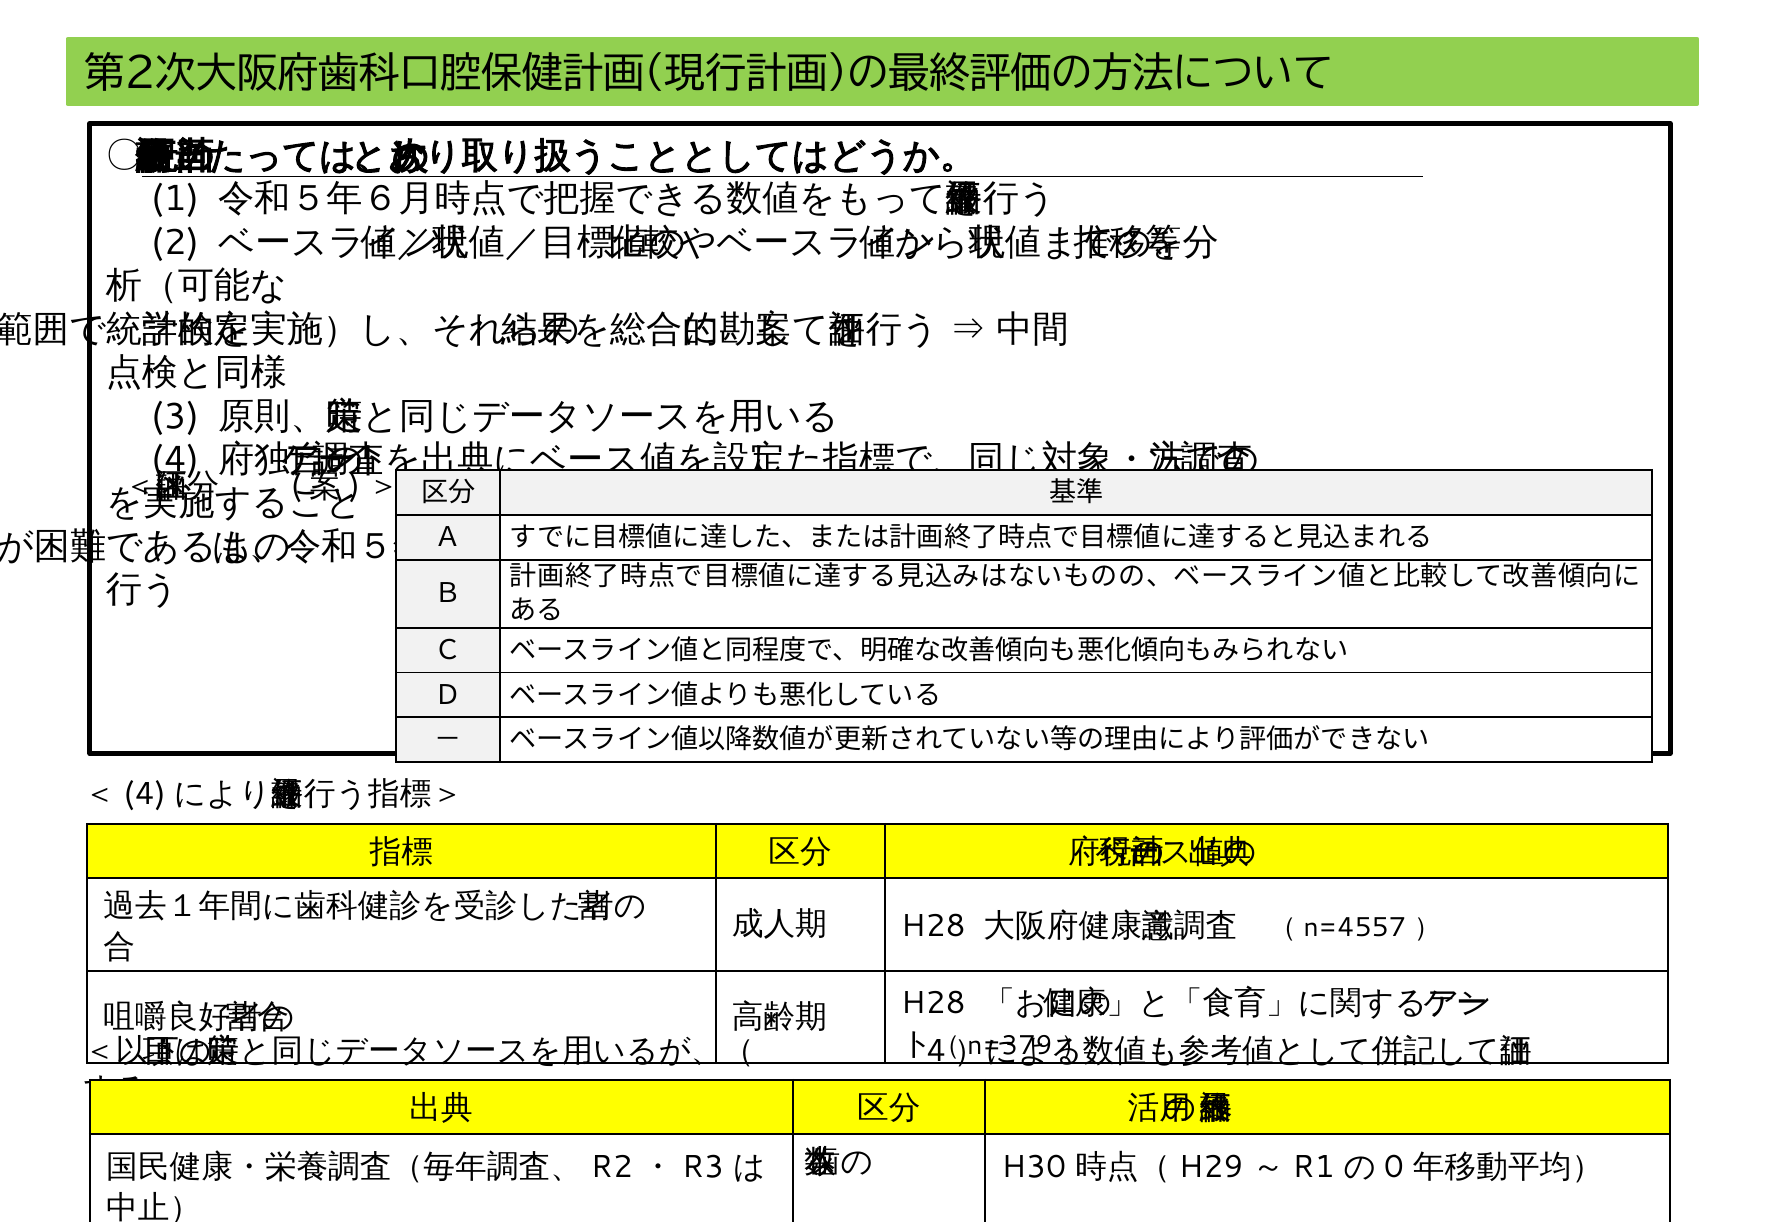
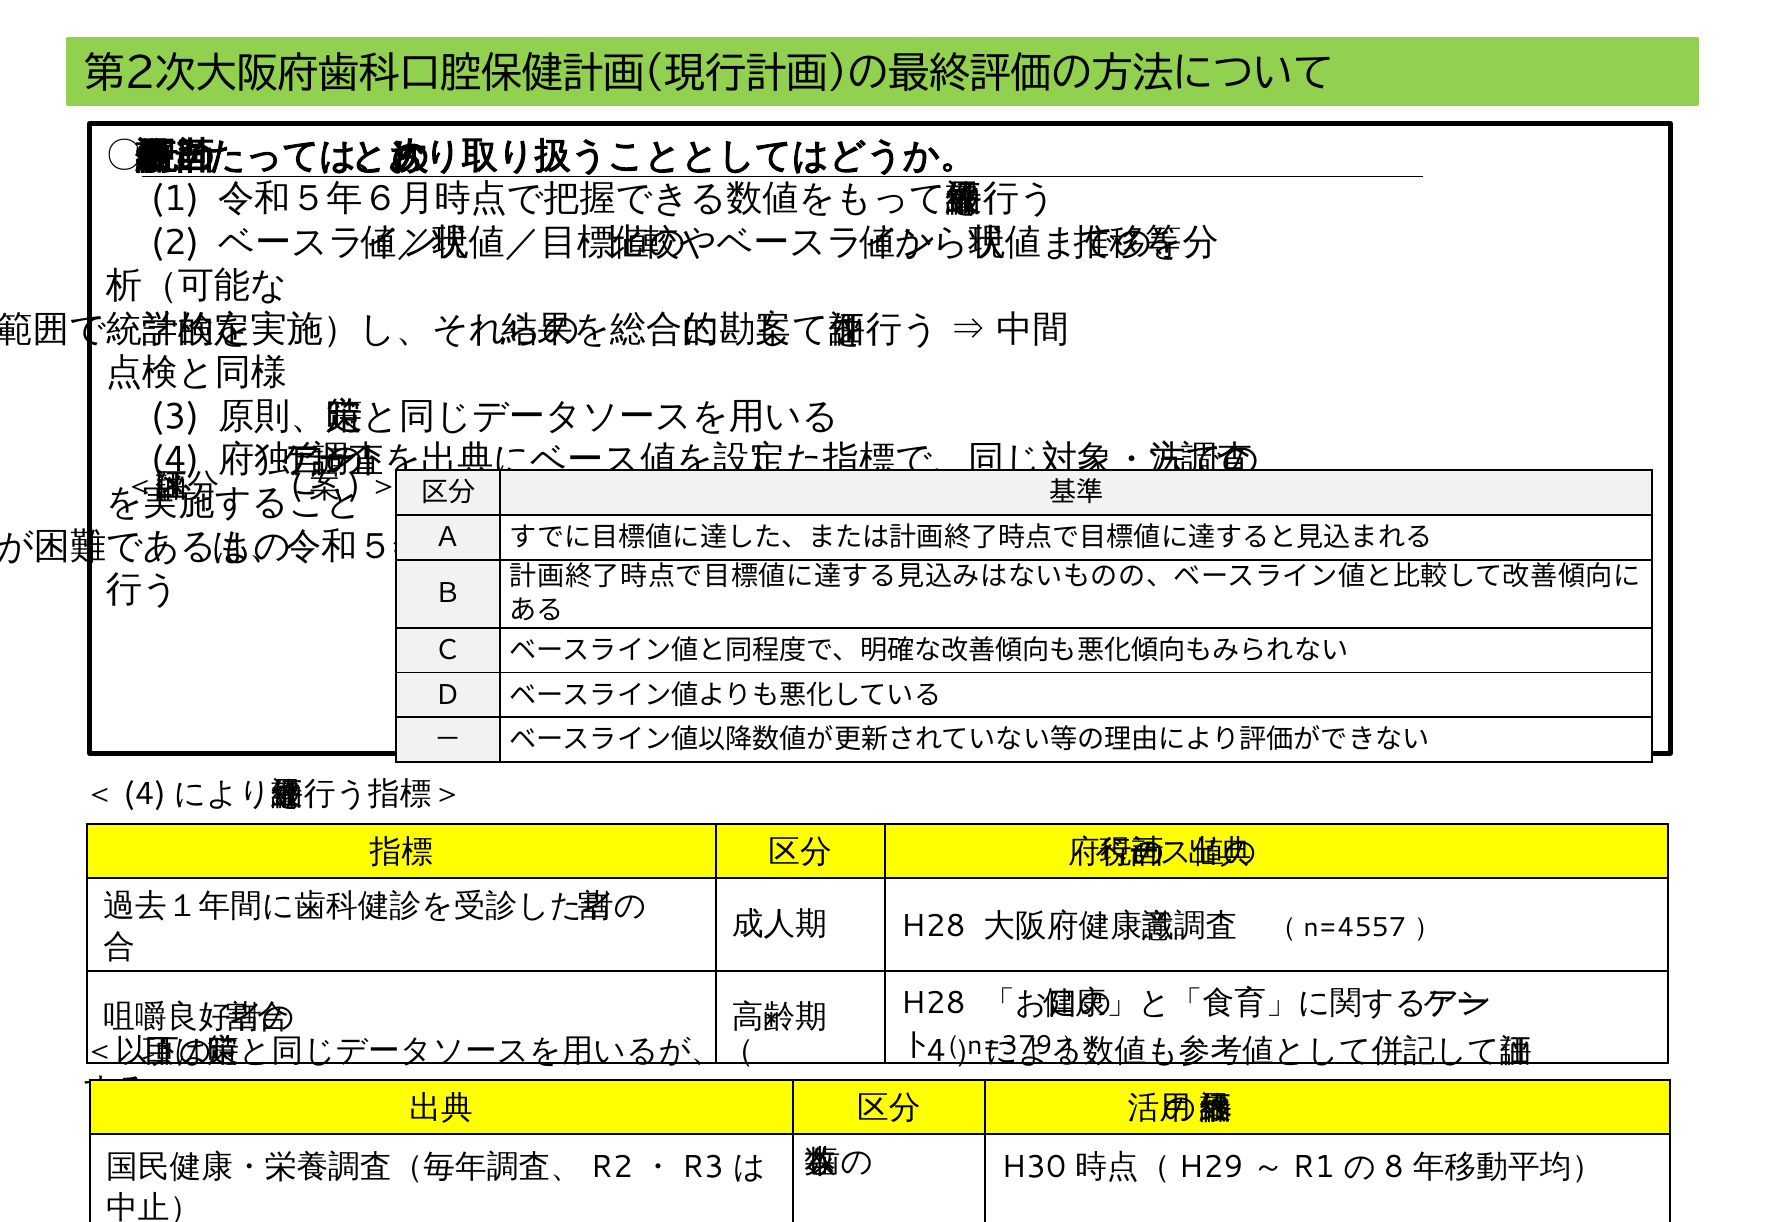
0: 0 -> 8
